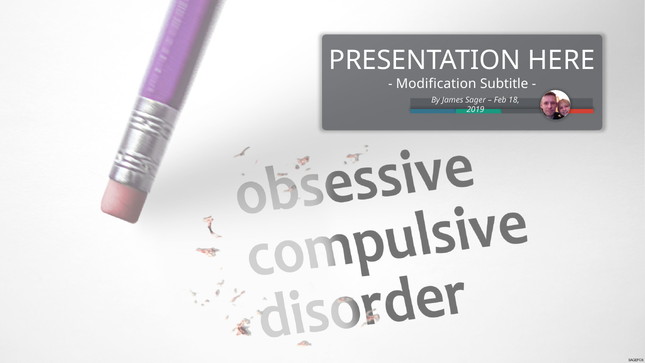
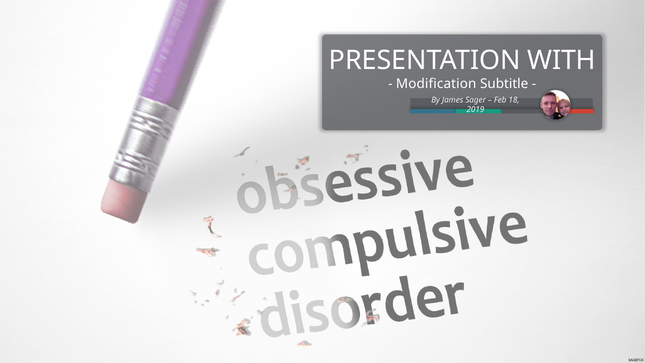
HERE: HERE -> WITH
